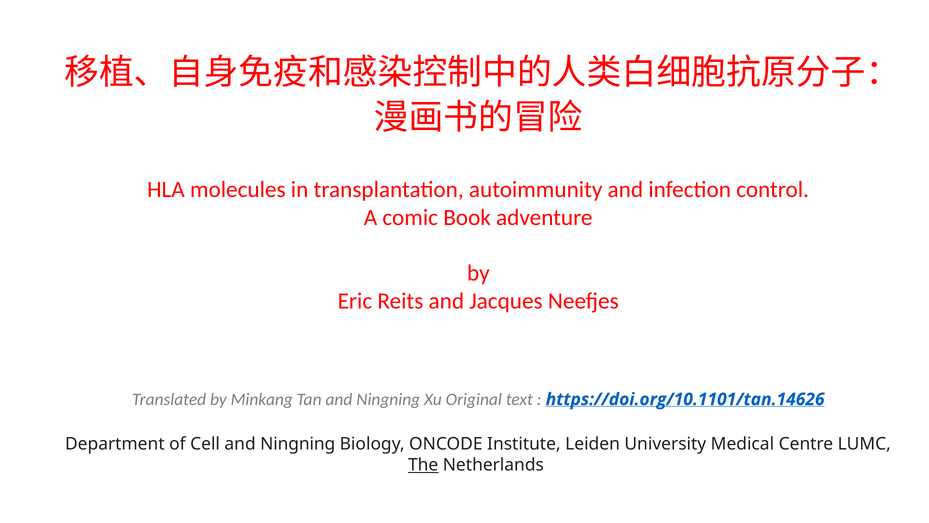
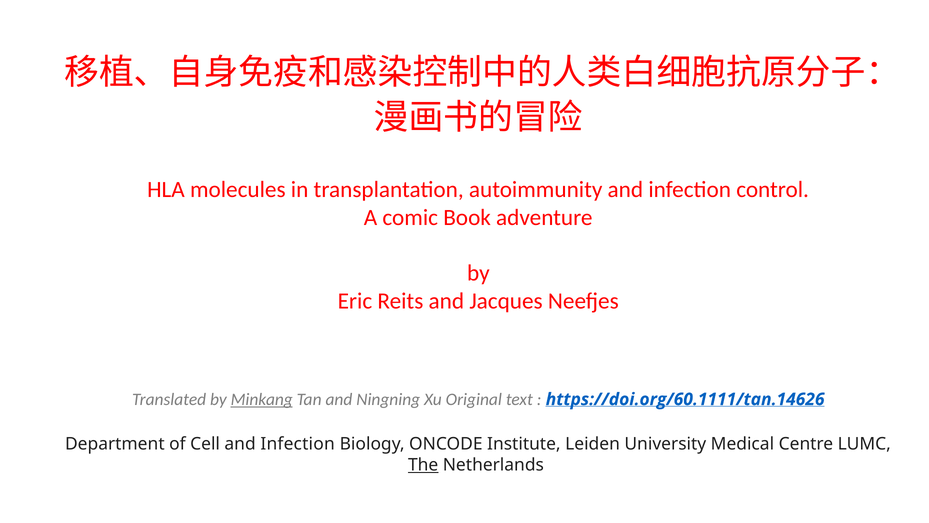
Minkang underline: none -> present
https://doi.org/10.1101/tan.14626: https://doi.org/10.1101/tan.14626 -> https://doi.org/60.1111/tan.14626
Cell and Ningning: Ningning -> Infection
